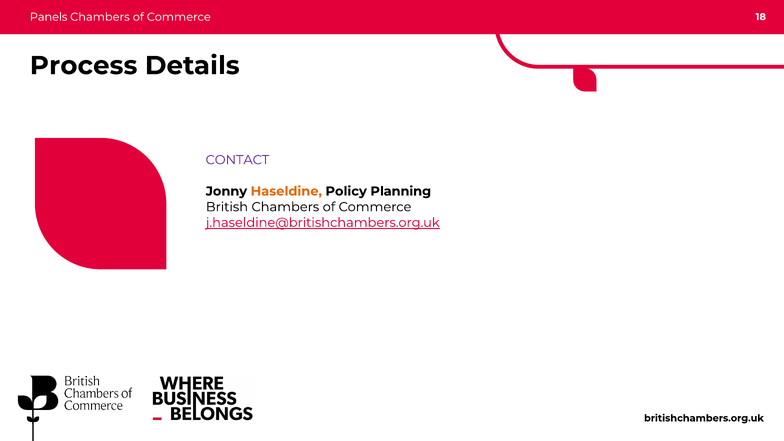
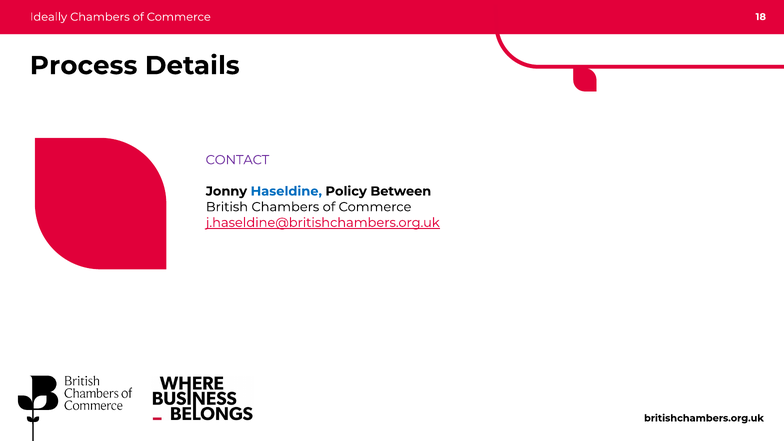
Panels: Panels -> Ideally
Haseldine colour: orange -> blue
Planning: Planning -> Between
